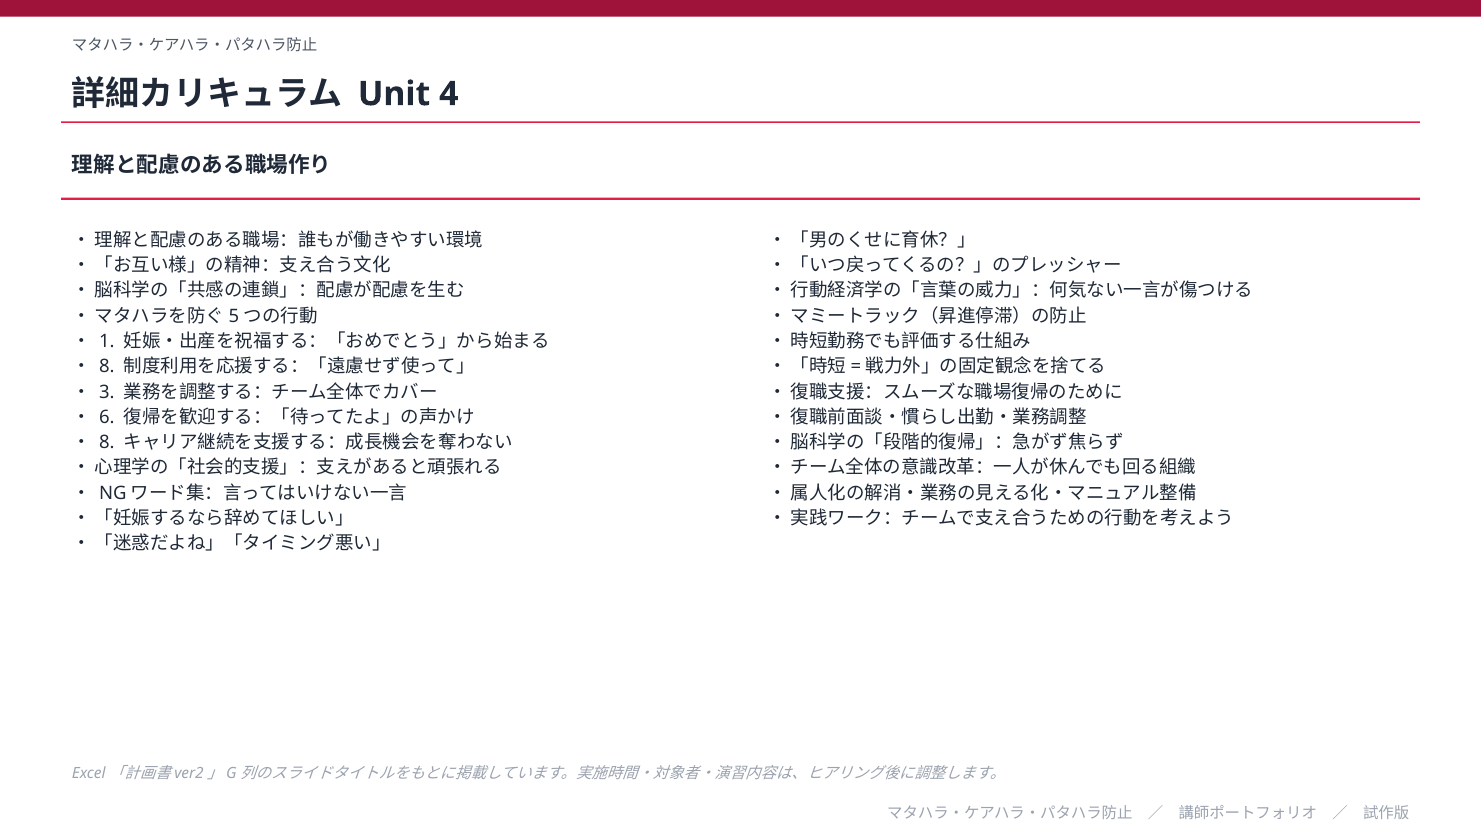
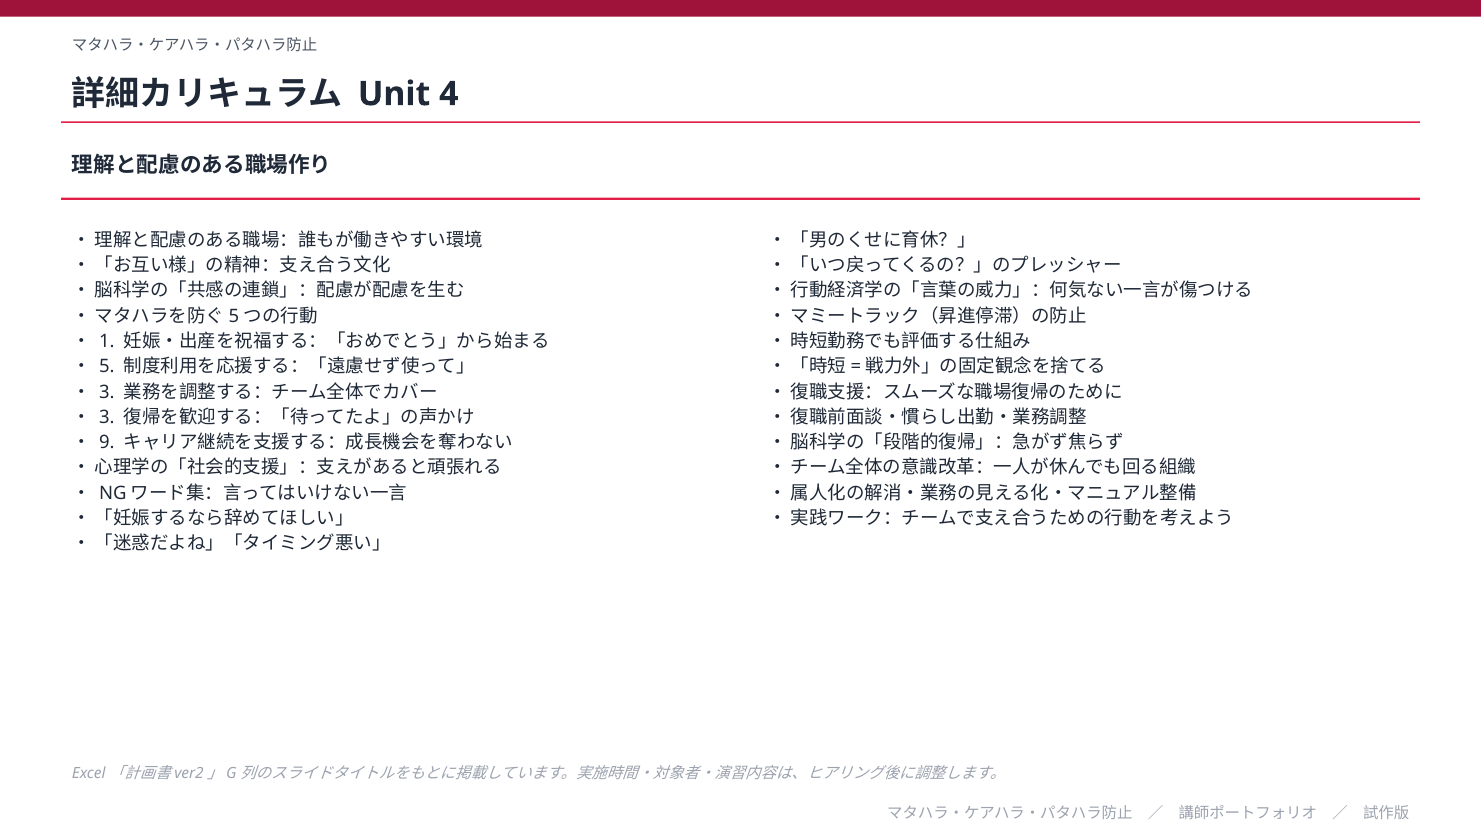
8 at (107, 367): 8 -> 5
6 at (107, 417): 6 -> 3
8 at (107, 443): 8 -> 9
